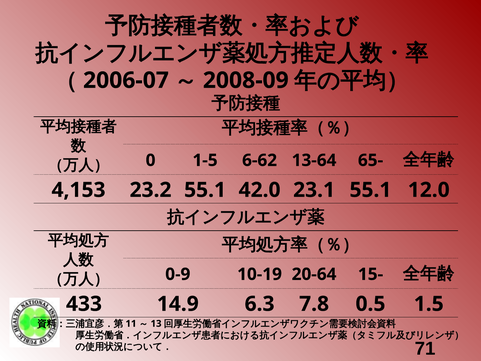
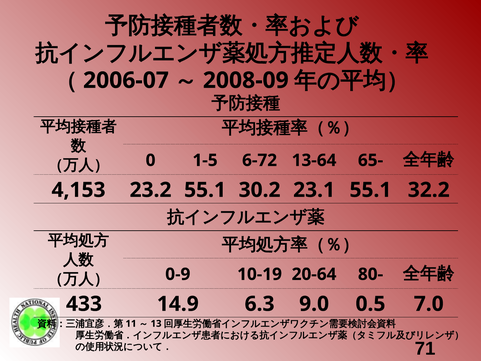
6-62: 6-62 -> 6-72
42.0: 42.0 -> 30.2
12.0: 12.0 -> 32.2
15-: 15- -> 80-
7.8: 7.8 -> 9.0
1.5: 1.5 -> 7.0
